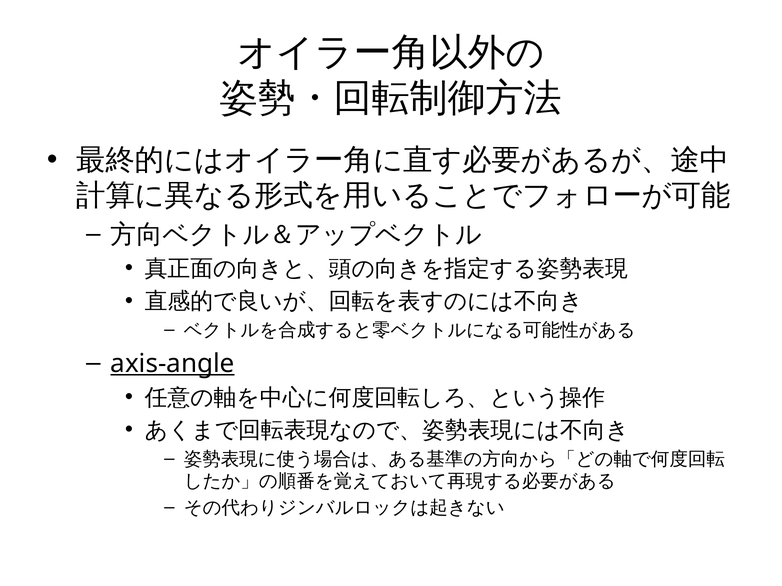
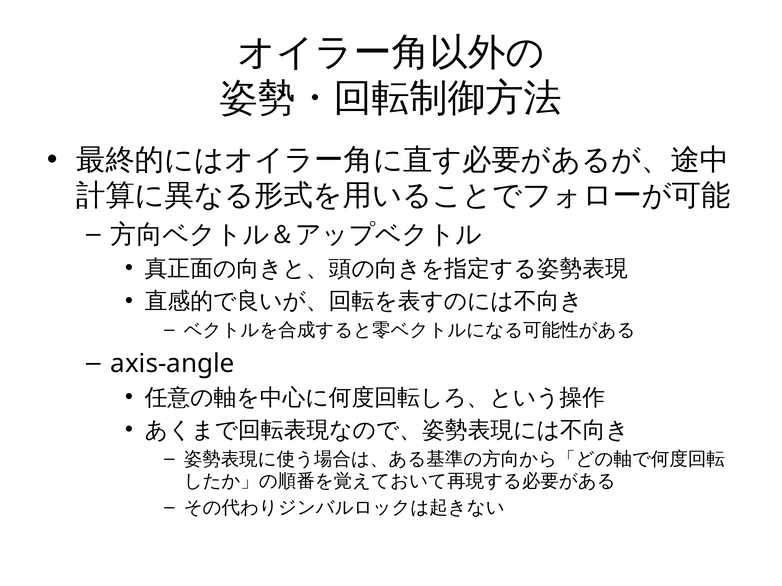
axis-angle underline: present -> none
